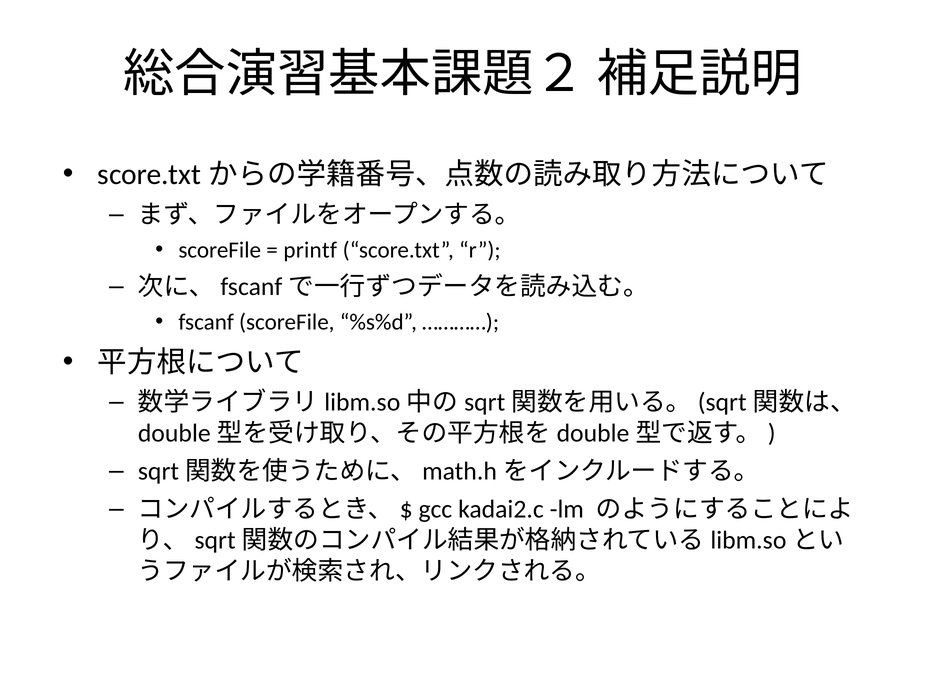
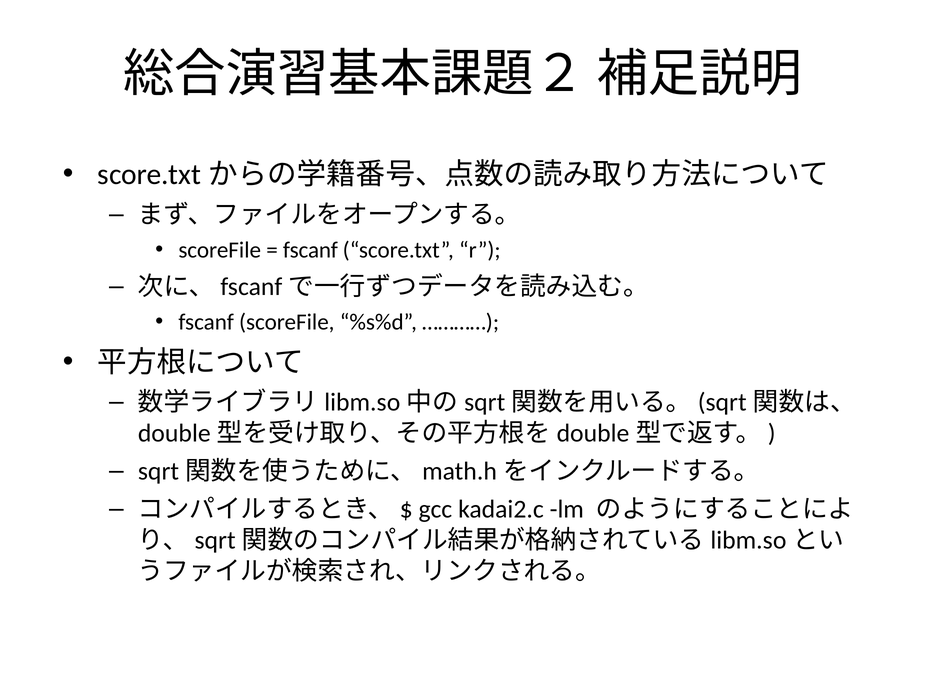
printf at (310, 250): printf -> fscanf
